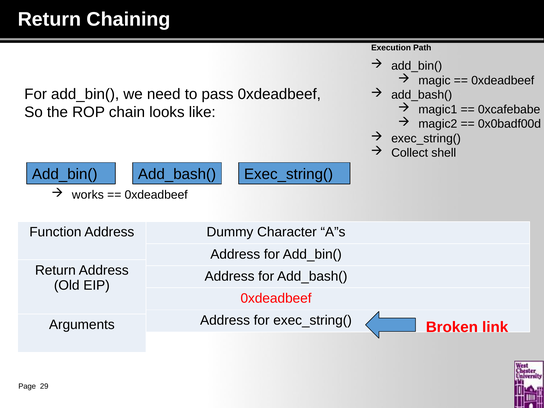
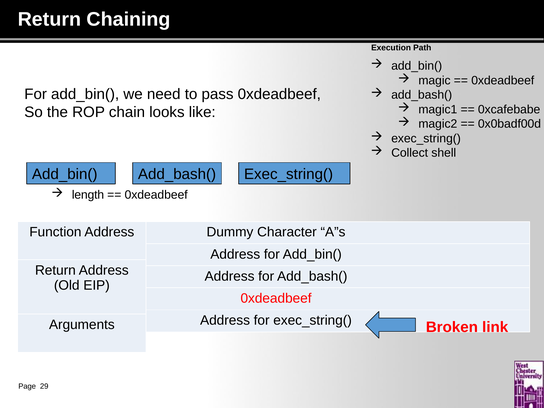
works: works -> length
